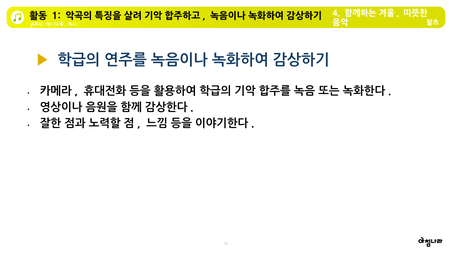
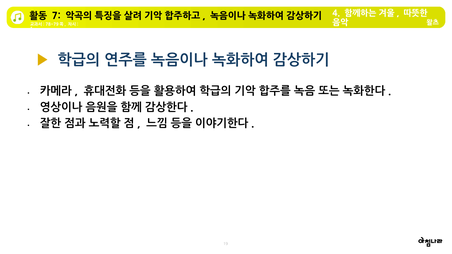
1 at (56, 16): 1 -> 7
